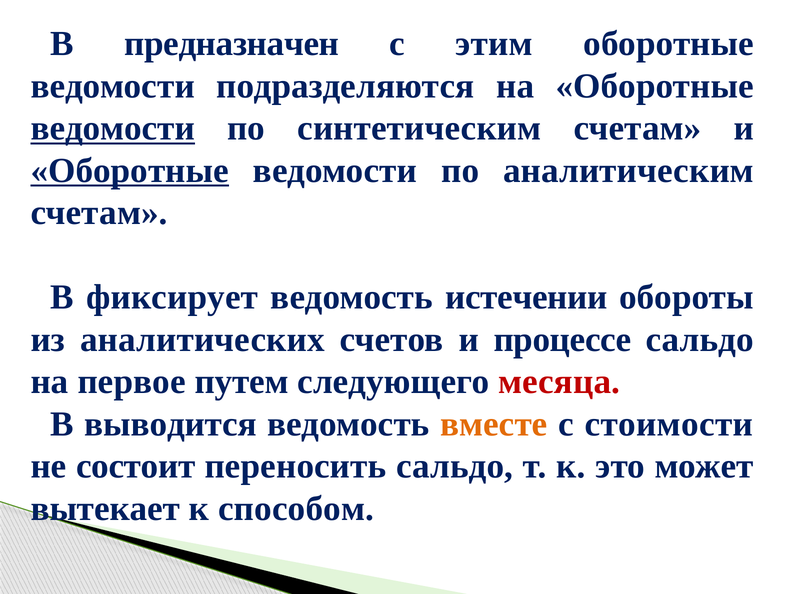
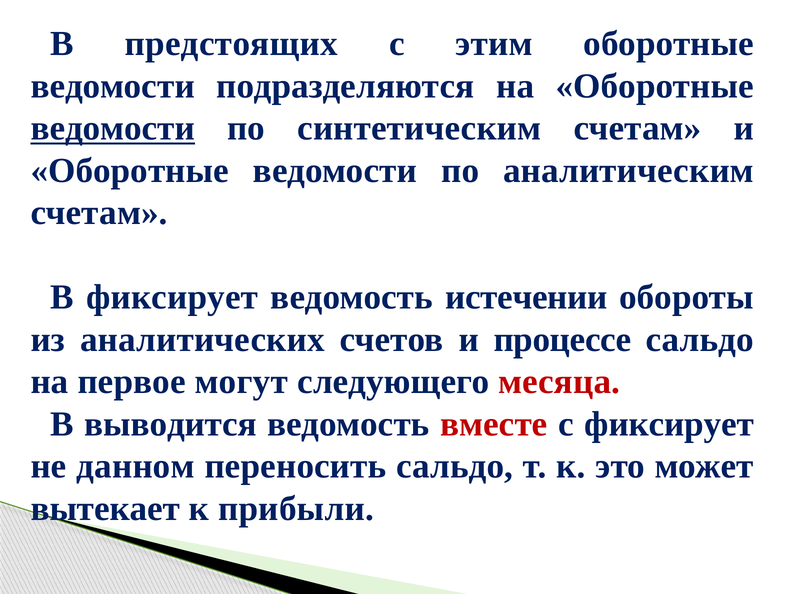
предназначен: предназначен -> предстоящих
Оборотные at (130, 171) underline: present -> none
путем: путем -> могут
вместе colour: orange -> red
с стоимости: стоимости -> фиксирует
состоит: состоит -> данном
способом: способом -> прибыли
